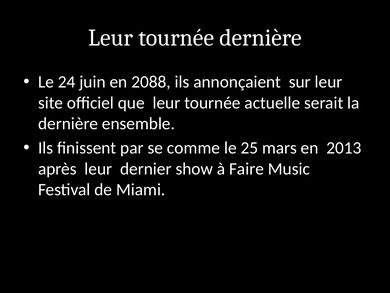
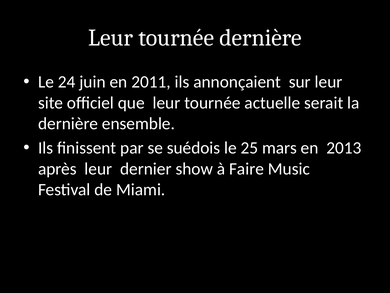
2088: 2088 -> 2011
comme: comme -> suédois
